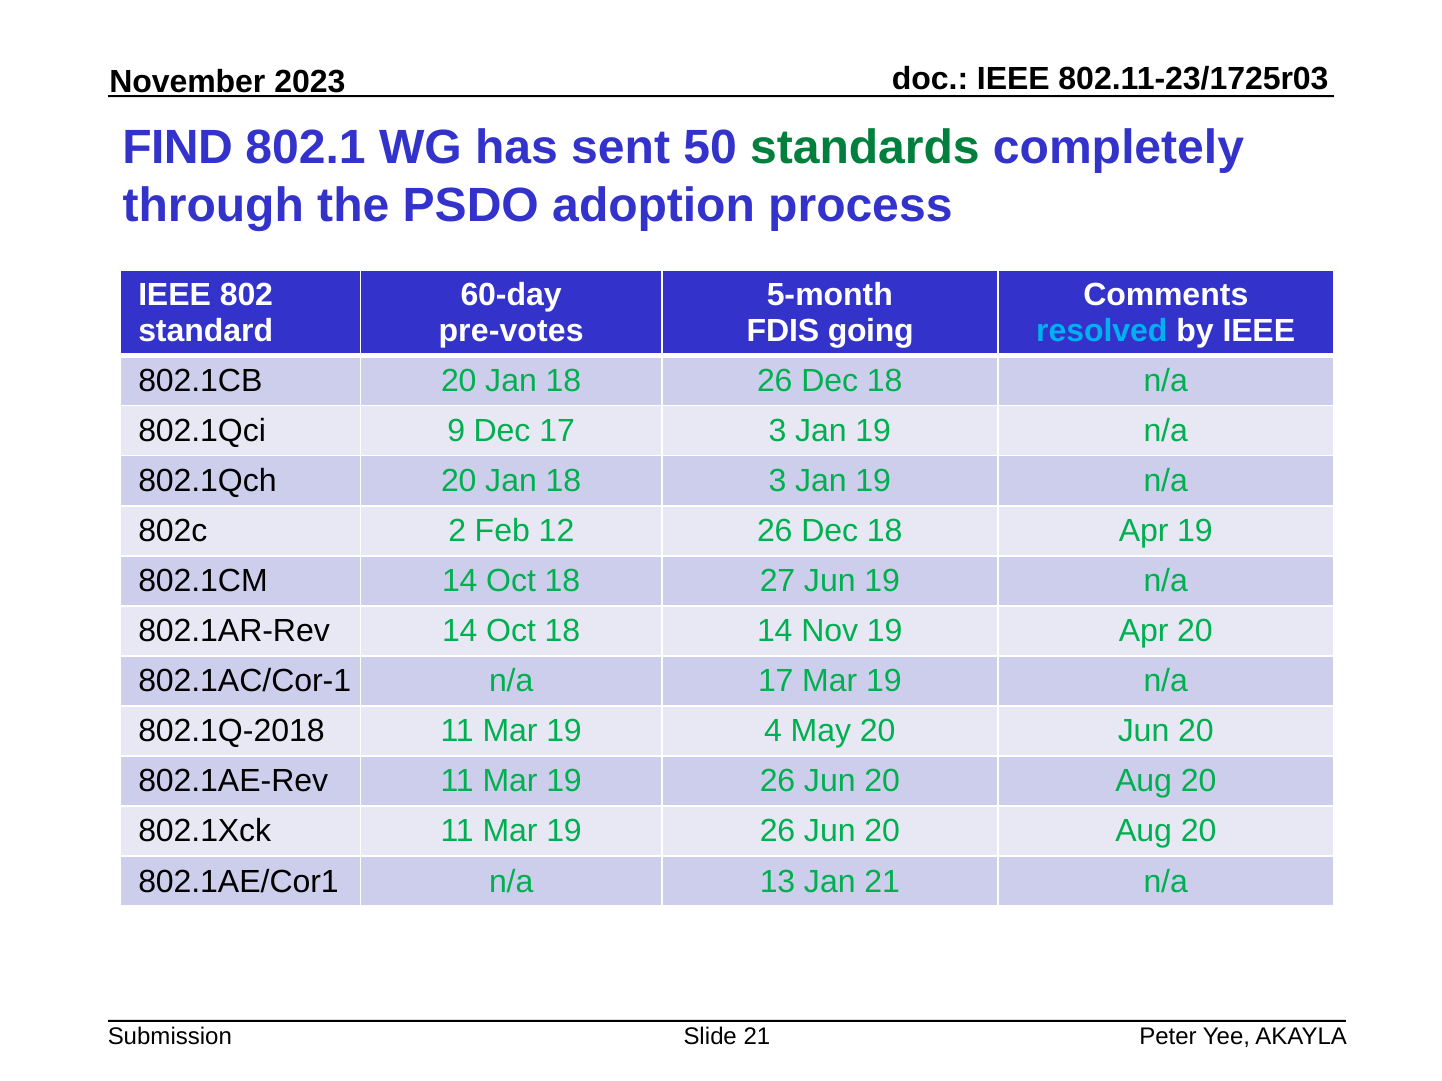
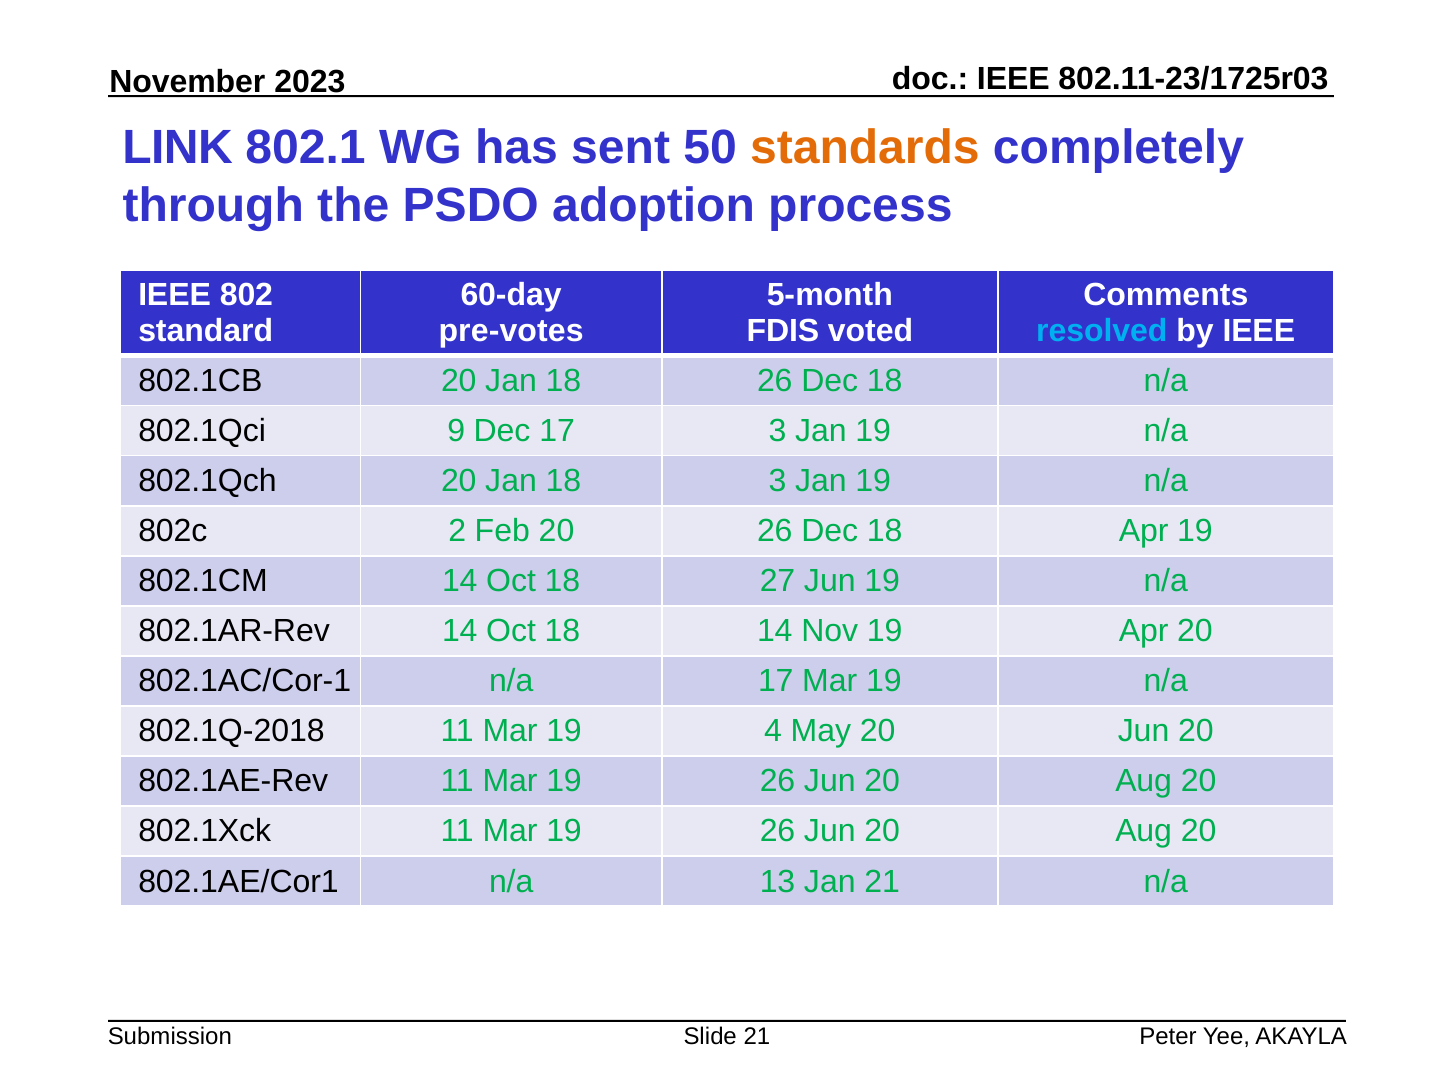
FIND: FIND -> LINK
standards colour: green -> orange
going: going -> voted
Feb 12: 12 -> 20
